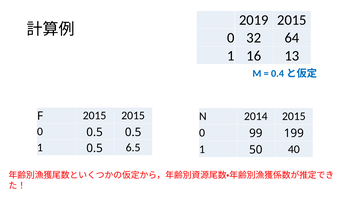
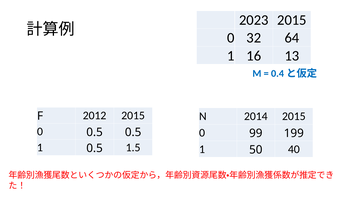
2019: 2019 -> 2023
2015 at (95, 115): 2015 -> 2012
6.5: 6.5 -> 1.5
